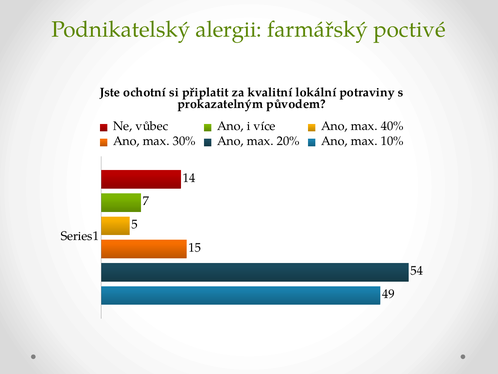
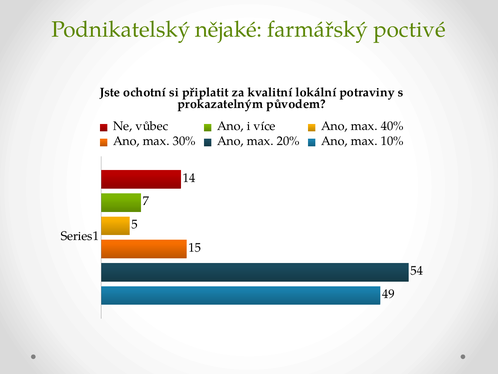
alergii: alergii -> nějaké
